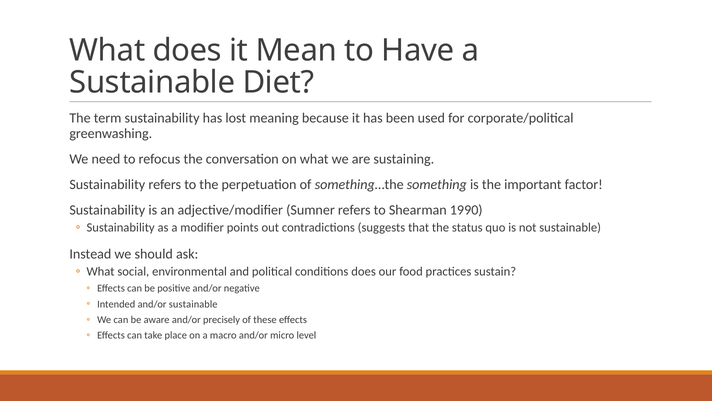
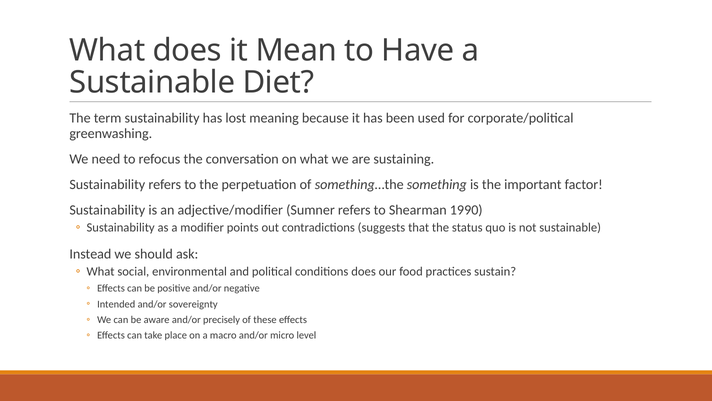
and/or sustainable: sustainable -> sovereignty
